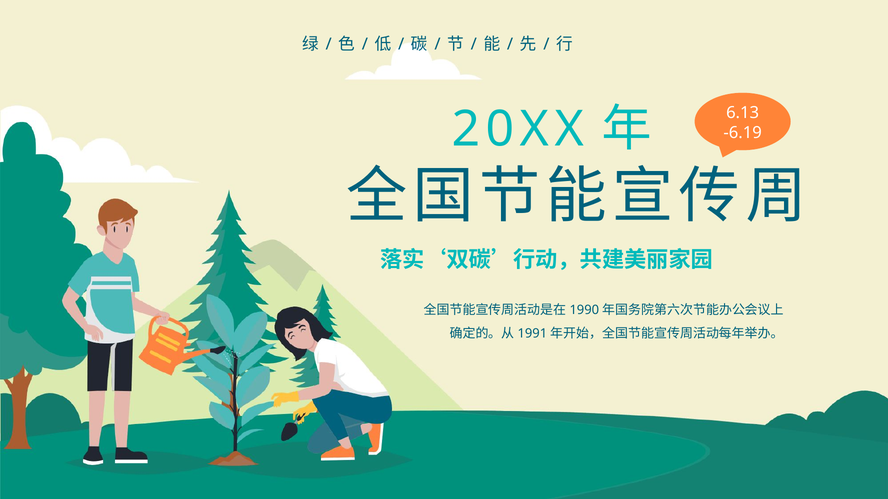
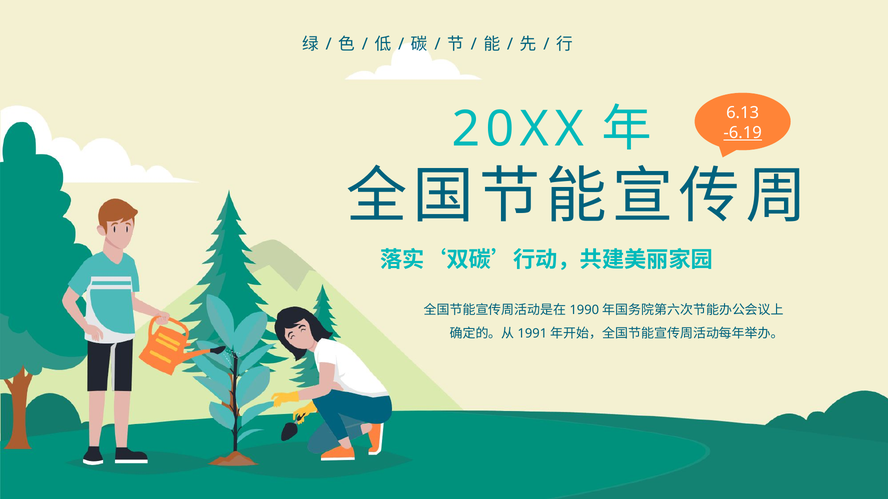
-6.19 underline: none -> present
